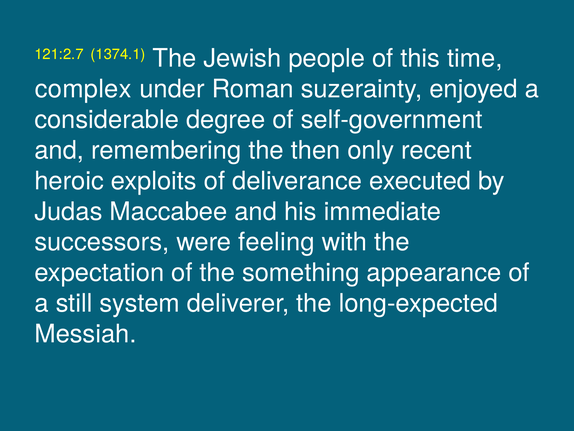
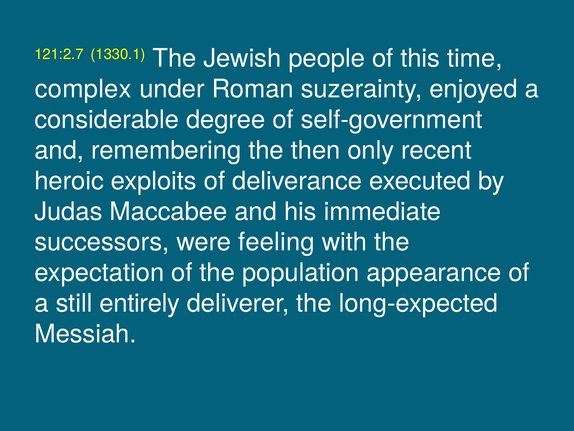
1374.1: 1374.1 -> 1330.1
something: something -> population
system: system -> entirely
